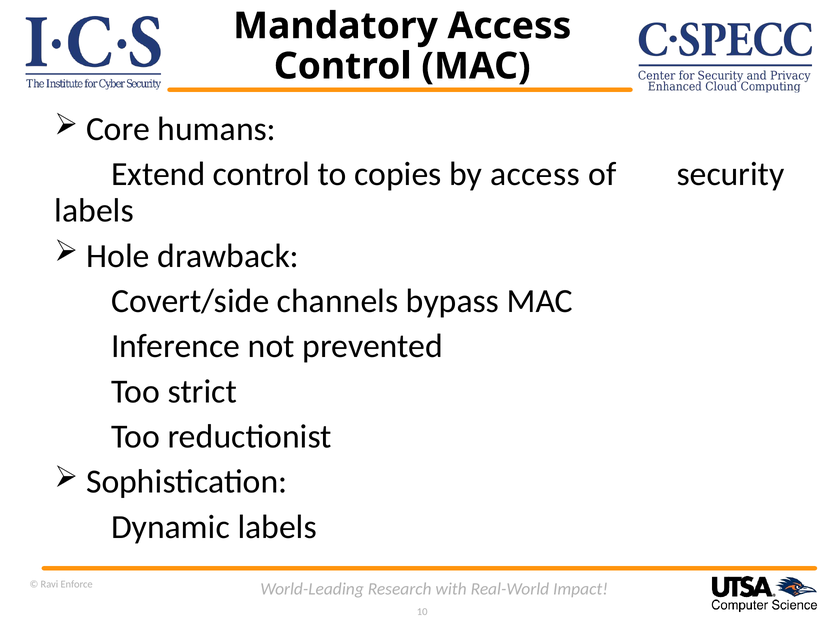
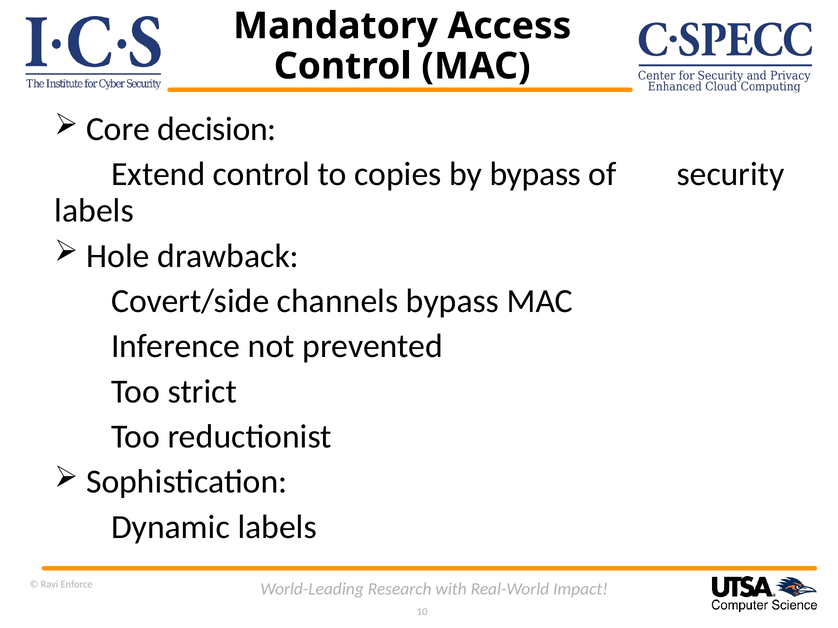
humans: humans -> decision
by access: access -> bypass
